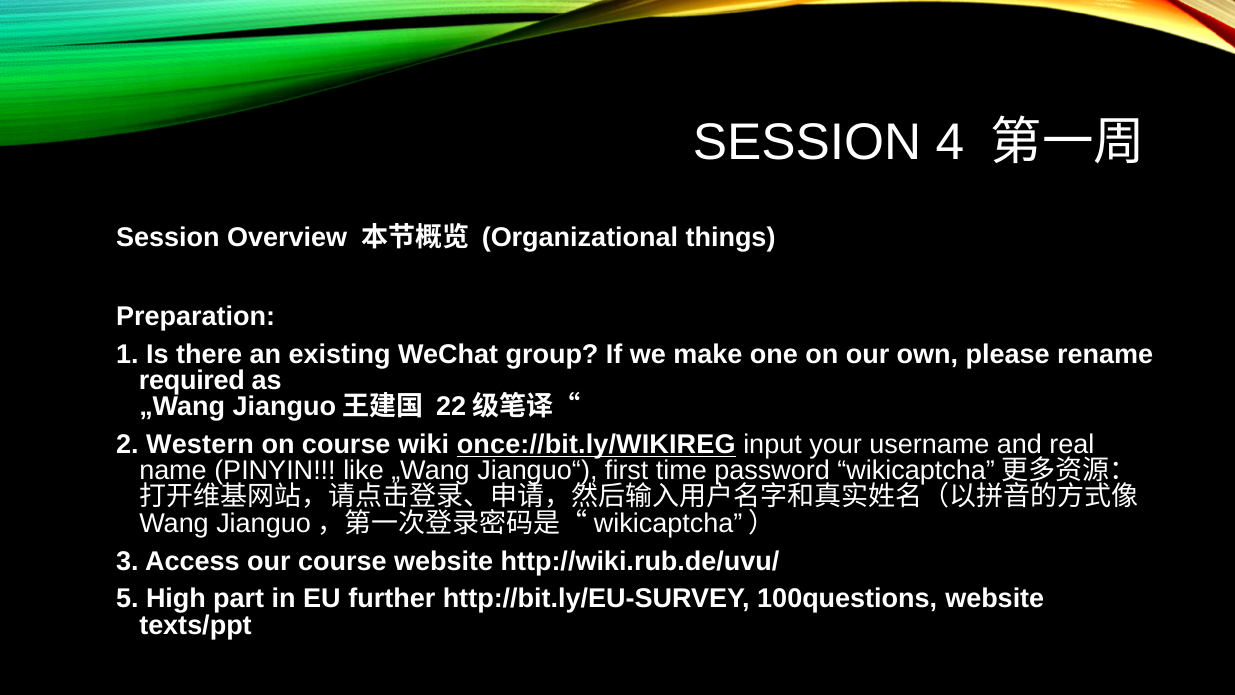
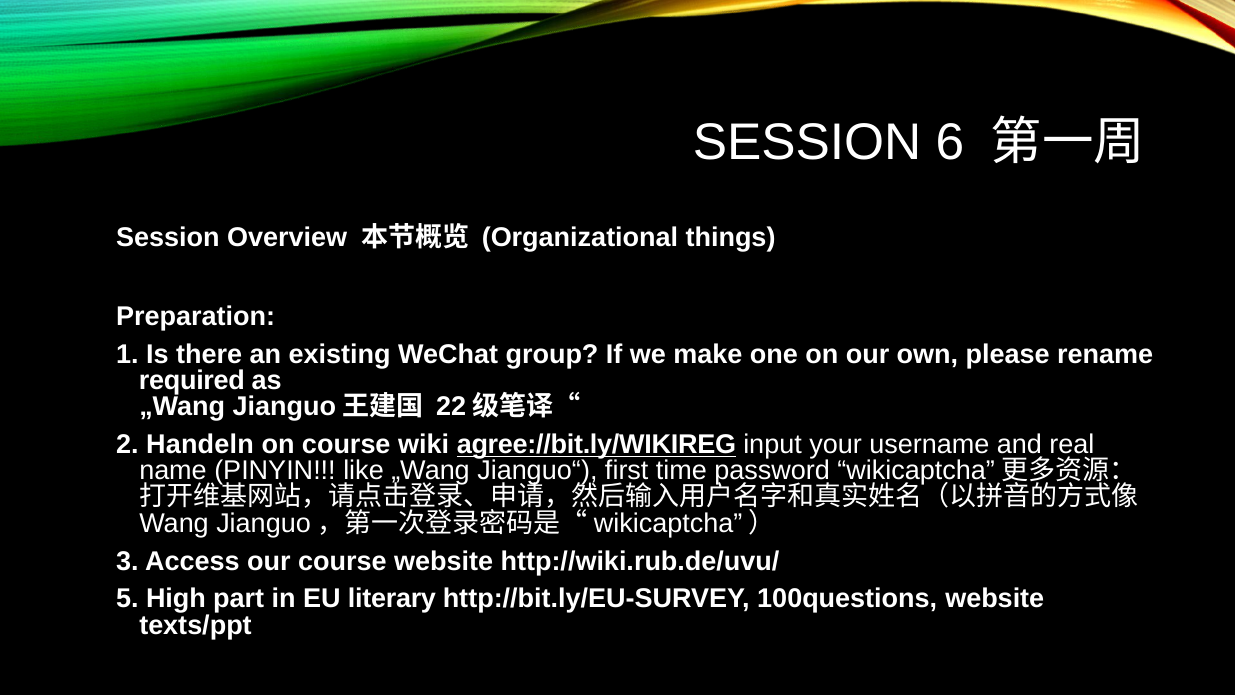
4: 4 -> 6
Western: Western -> Handeln
once://bit.ly/WIKIREG: once://bit.ly/WIKIREG -> agree://bit.ly/WIKIREG
further: further -> literary
